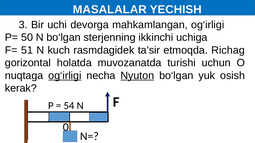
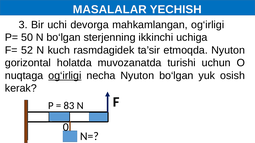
51: 51 -> 52
etmoqda Richag: Richag -> Nyuton
Nyuton at (137, 76) underline: present -> none
54: 54 -> 83
